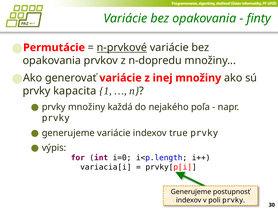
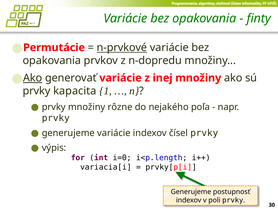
Ako at (33, 78) underline: none -> present
každá: každá -> rôzne
true: true -> čísel
